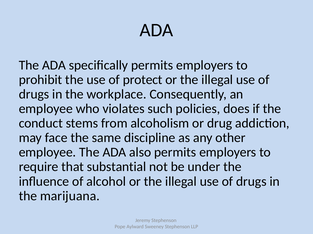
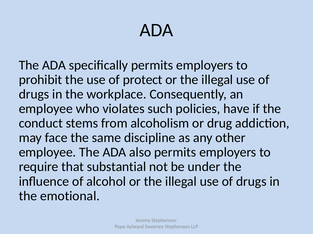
does: does -> have
marijuana: marijuana -> emotional
